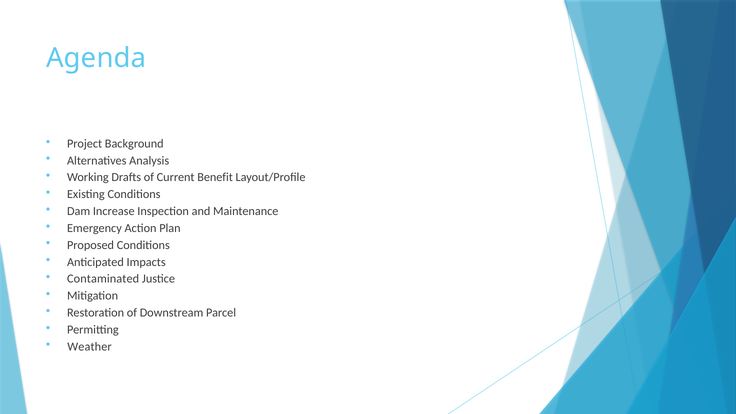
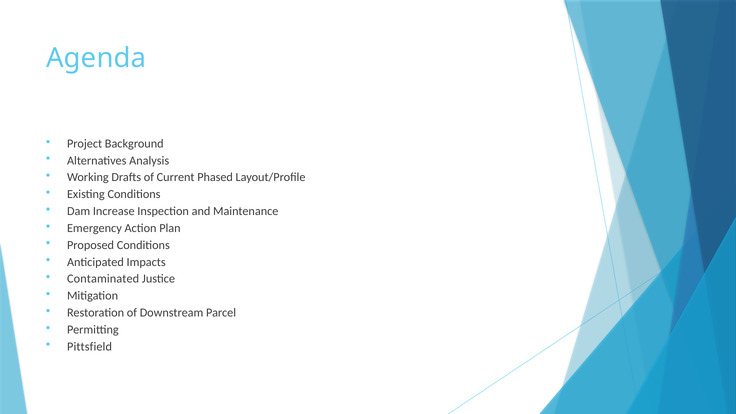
Benefit: Benefit -> Phased
Weather: Weather -> Pittsfield
